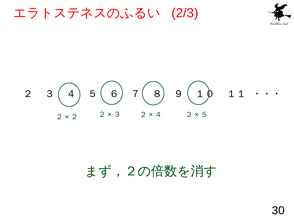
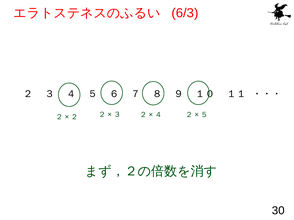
2/3: 2/3 -> 6/3
